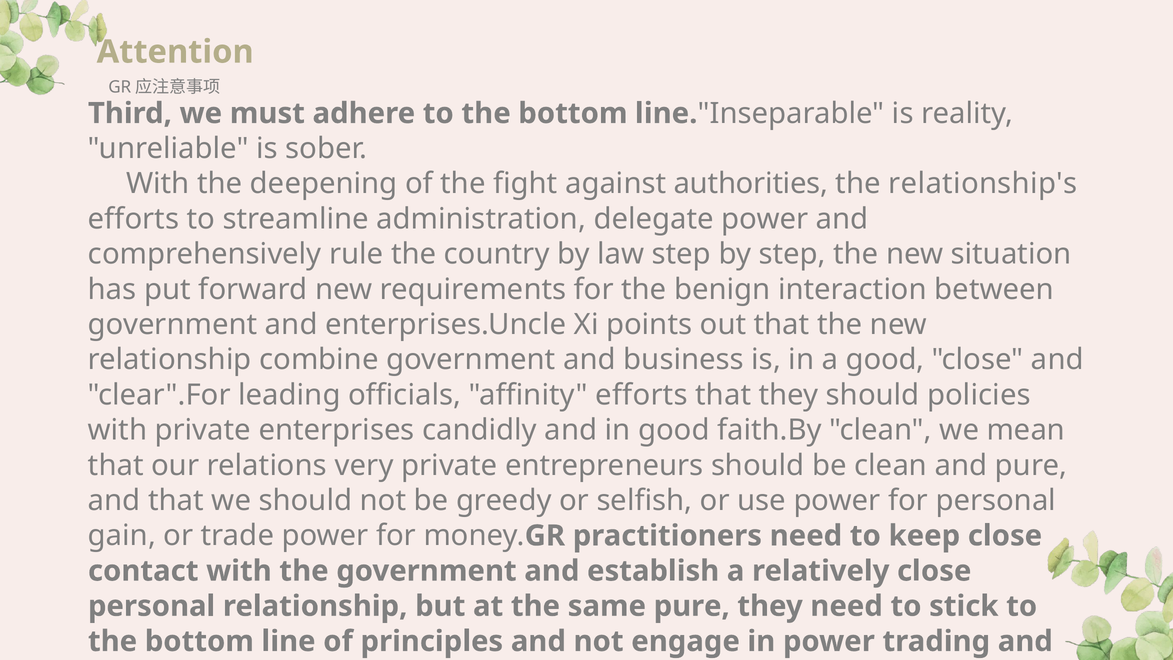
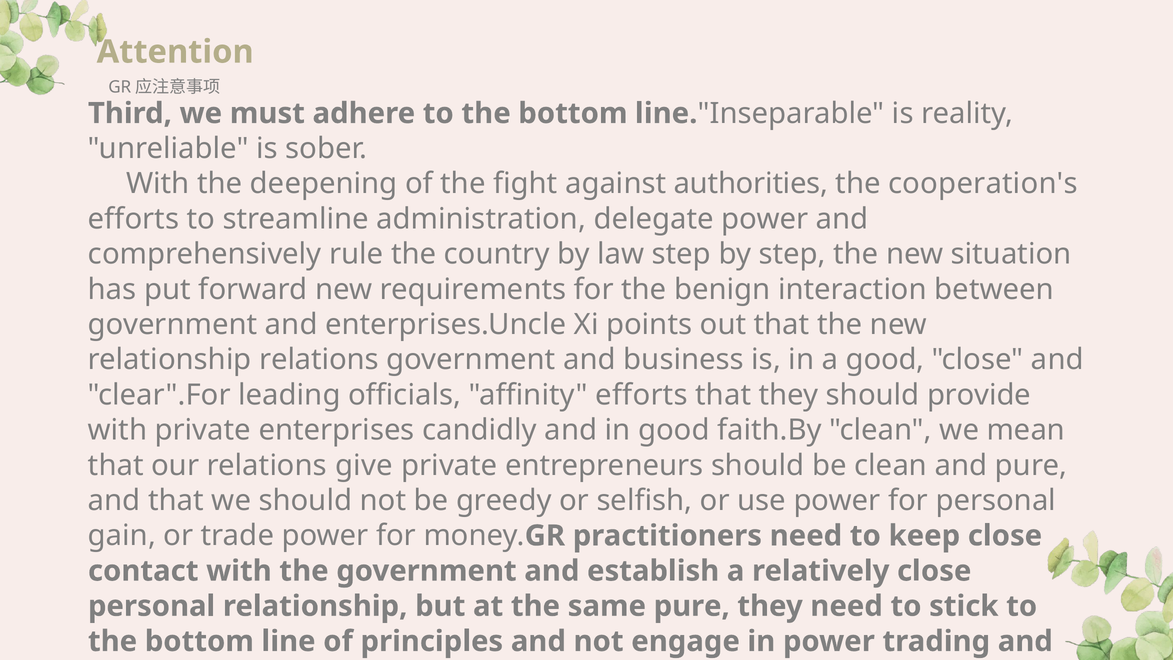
relationship's: relationship's -> cooperation's
relationship combine: combine -> relations
policies: policies -> provide
very: very -> give
